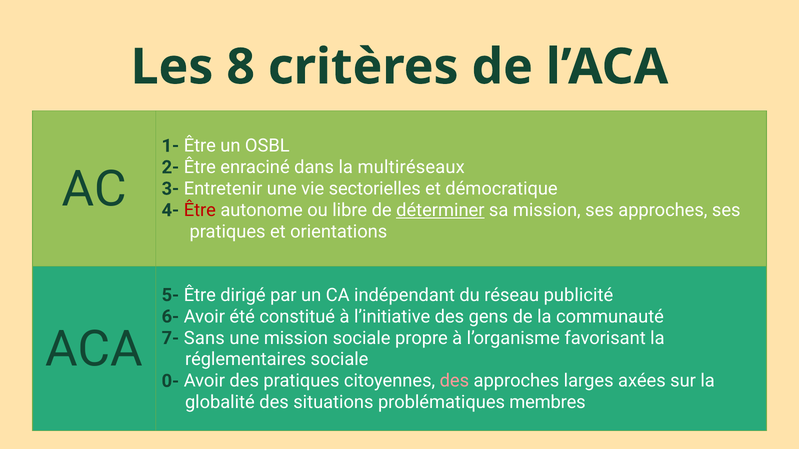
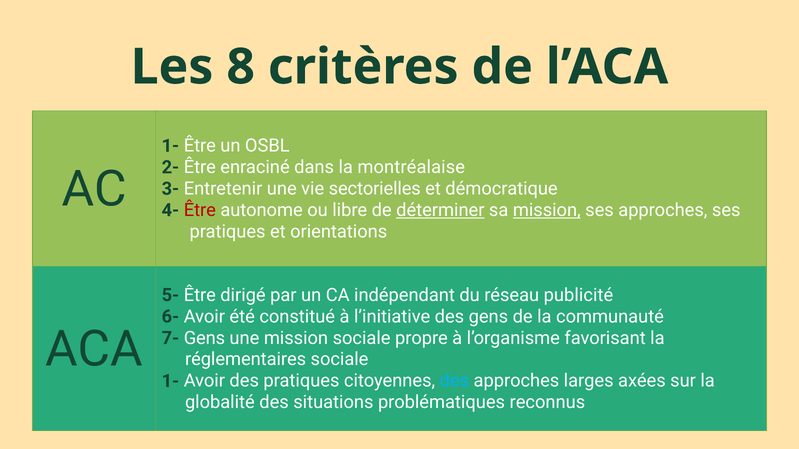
multiréseaux: multiréseaux -> montréalaise
mission at (547, 210) underline: none -> present
7- Sans: Sans -> Gens
0- at (170, 381): 0- -> 1-
des at (454, 381) colour: pink -> light blue
membres: membres -> reconnus
